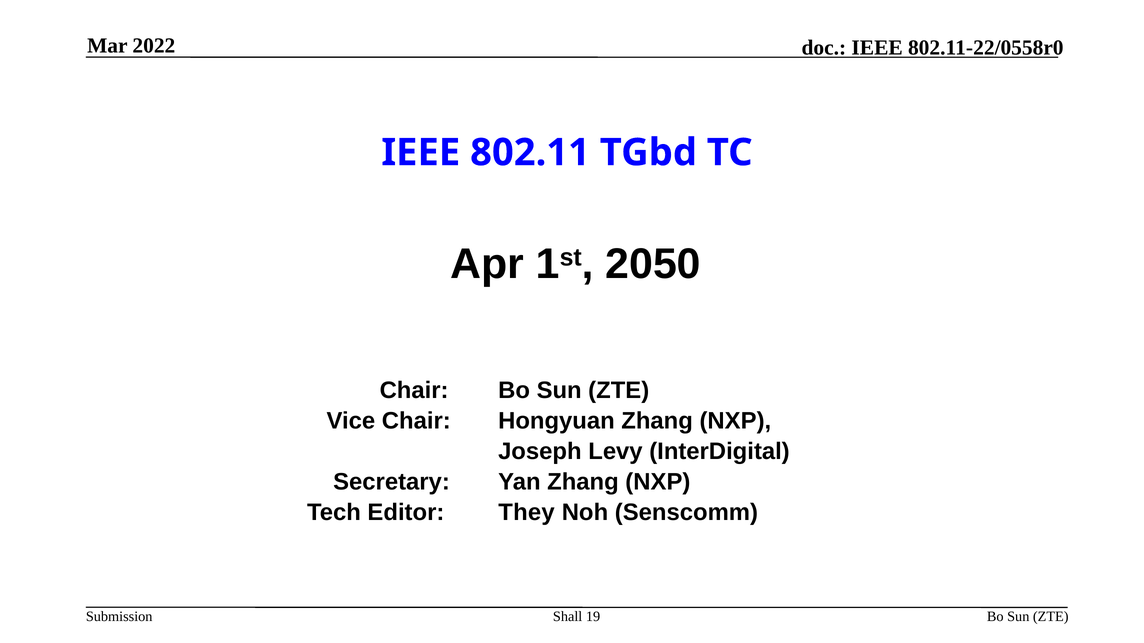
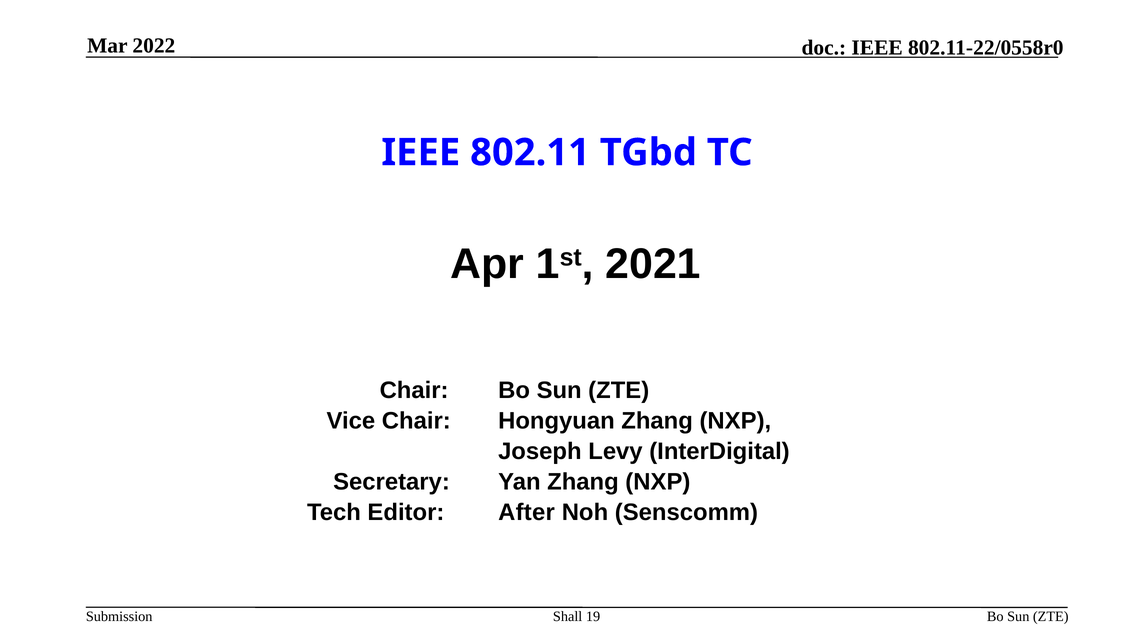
2050: 2050 -> 2021
They: They -> After
